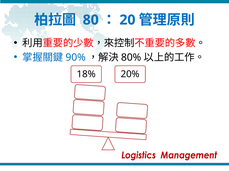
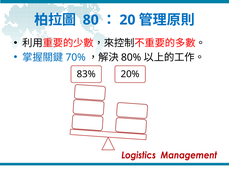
90%: 90% -> 70%
18%: 18% -> 83%
